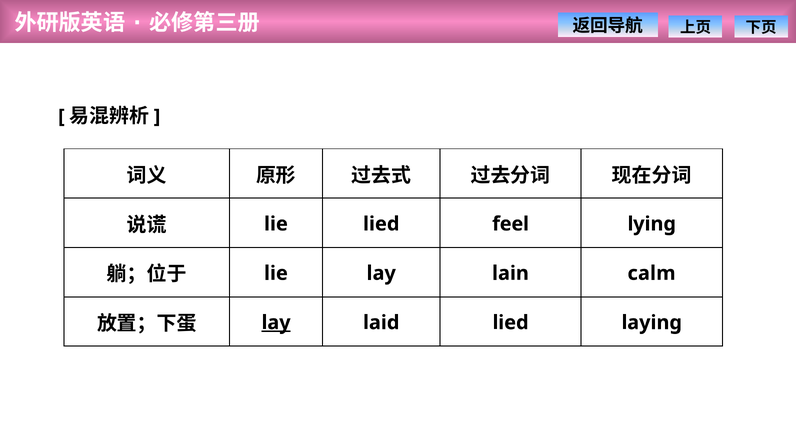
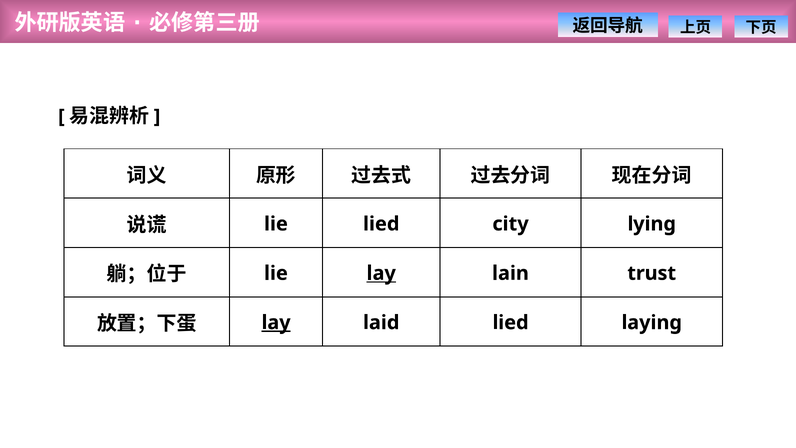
feel: feel -> city
lay at (381, 273) underline: none -> present
calm: calm -> trust
